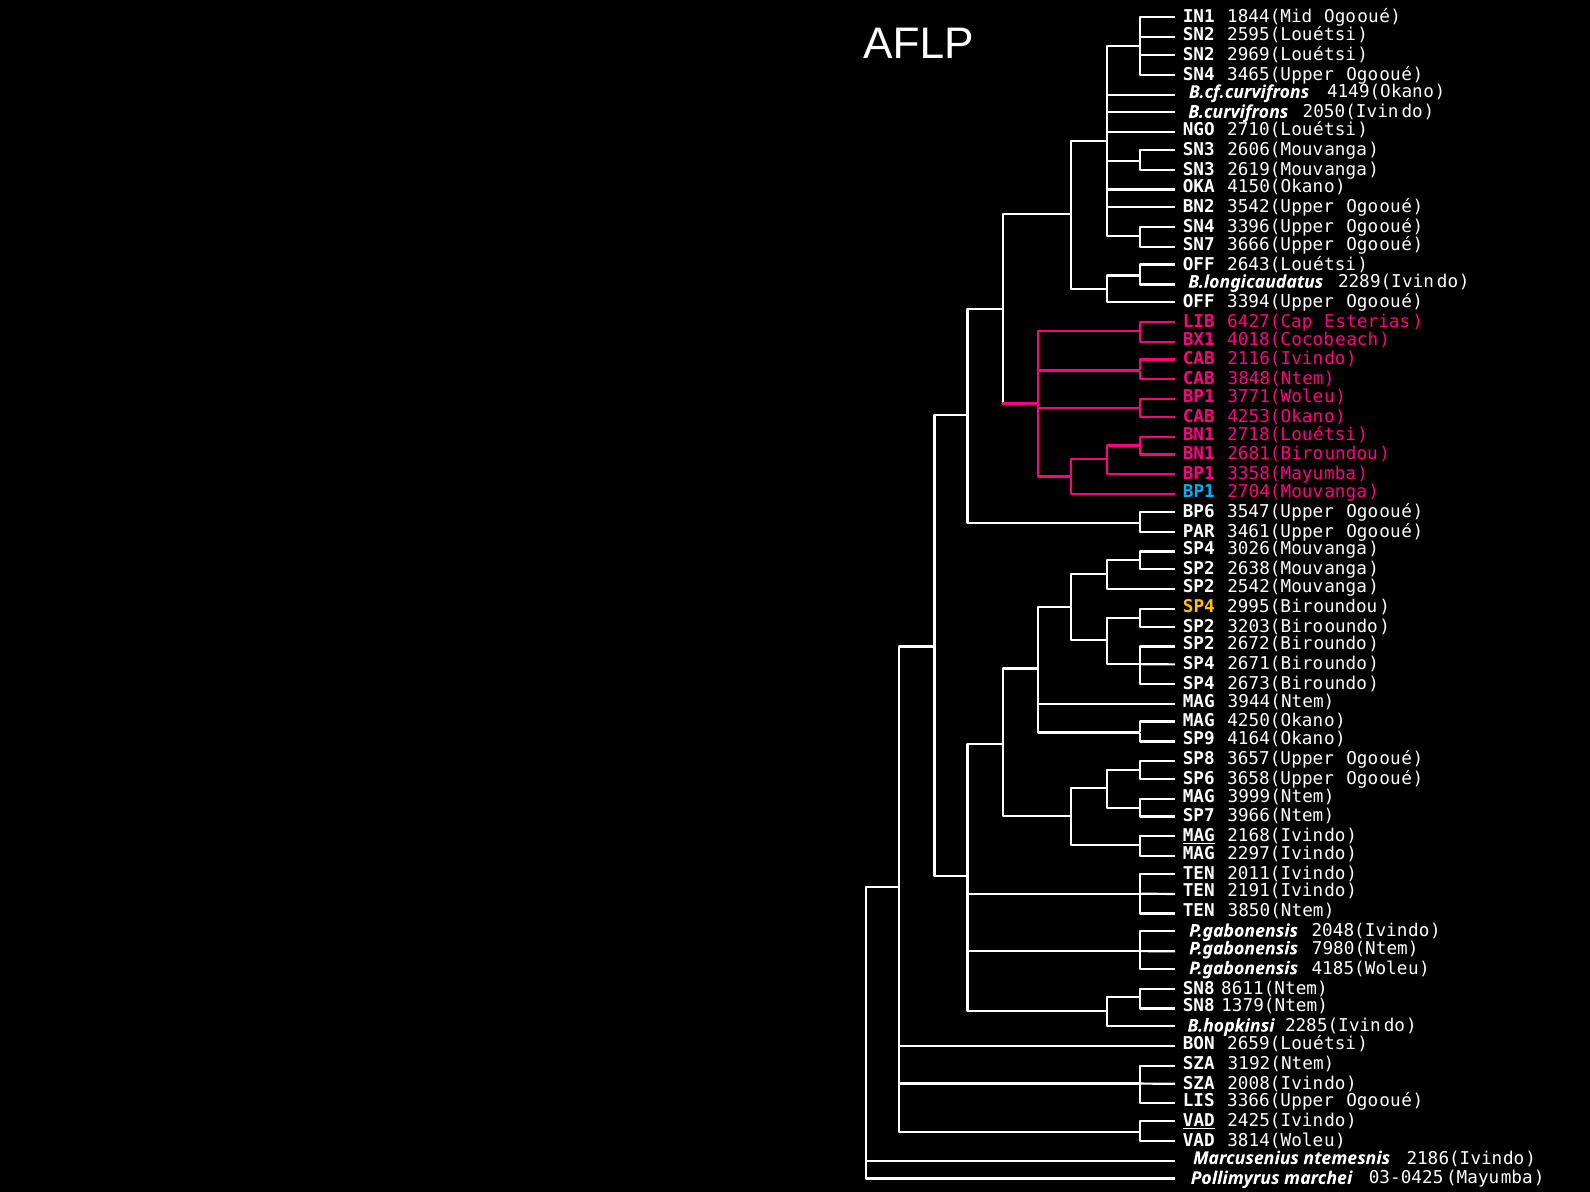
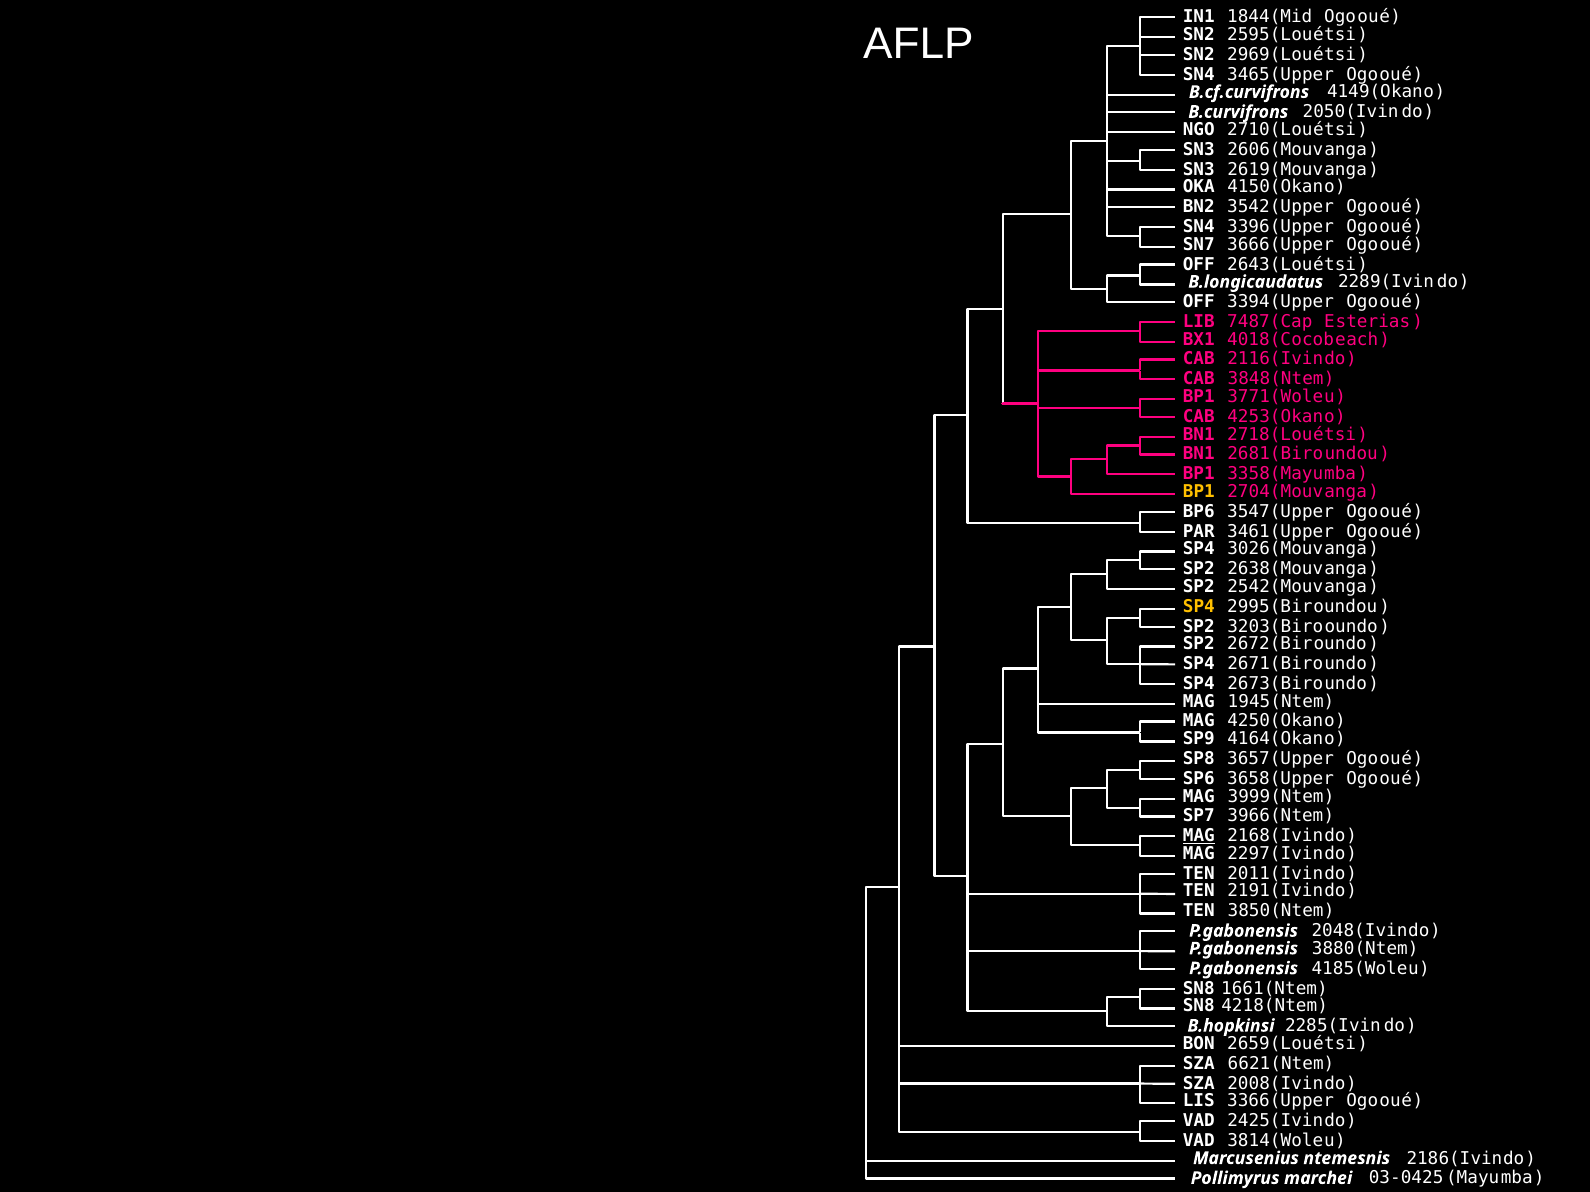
6427(Cap: 6427(Cap -> 7487(Cap
BP1 at (1199, 492) colour: light blue -> yellow
3944(Ntem: 3944(Ntem -> 1945(Ntem
7980(Ntem: 7980(Ntem -> 3880(Ntem
8611(Ntem: 8611(Ntem -> 1661(Ntem
1379(Ntem: 1379(Ntem -> 4218(Ntem
3192(Ntem: 3192(Ntem -> 6621(Ntem
VAD at (1199, 1121) underline: present -> none
